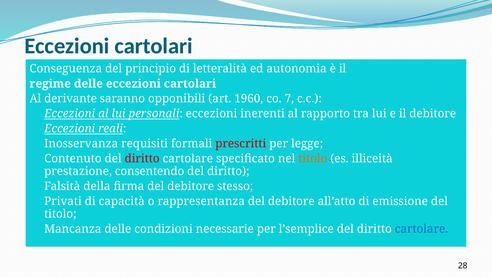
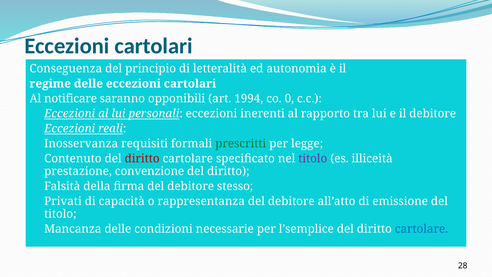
derivante: derivante -> notificare
1960: 1960 -> 1994
7: 7 -> 0
prescritti colour: red -> green
titolo at (313, 159) colour: orange -> purple
consentendo: consentendo -> convenzione
